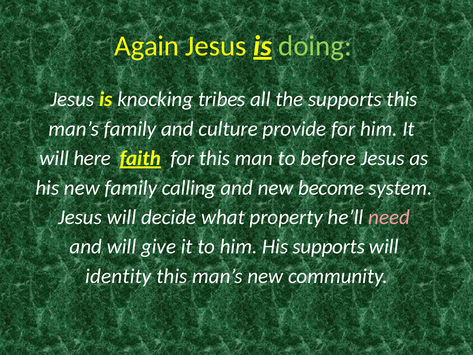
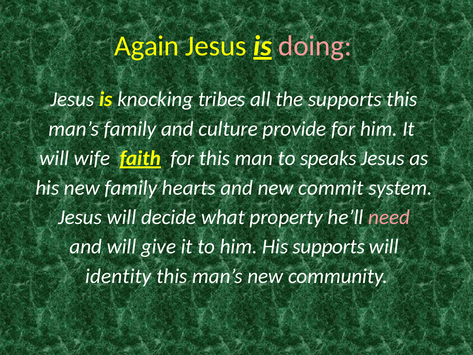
doing colour: light green -> pink
here: here -> wife
before: before -> speaks
calling: calling -> hearts
become: become -> commit
